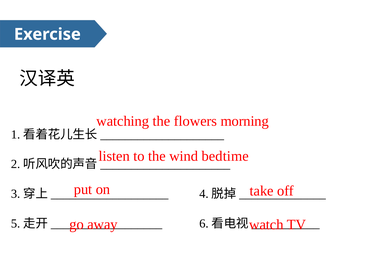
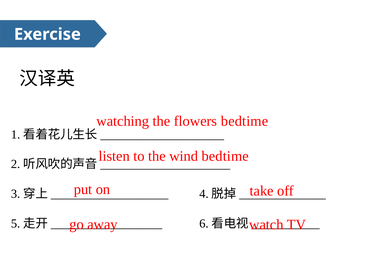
flowers morning: morning -> bedtime
